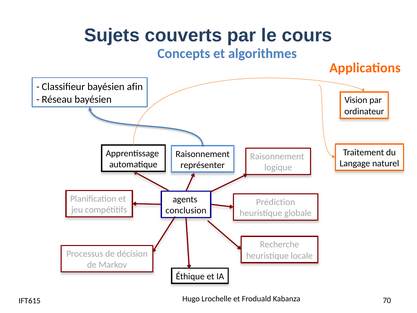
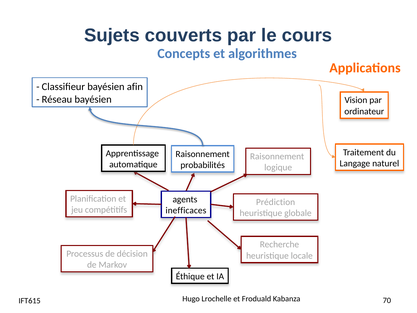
représenter: représenter -> probabilités
conclusion: conclusion -> inefficaces
